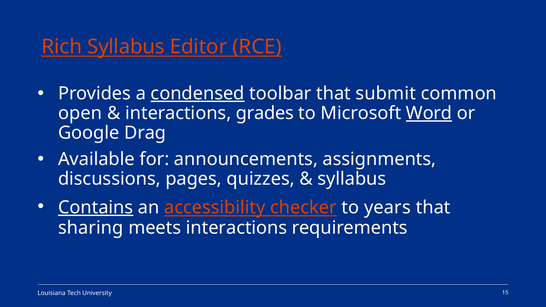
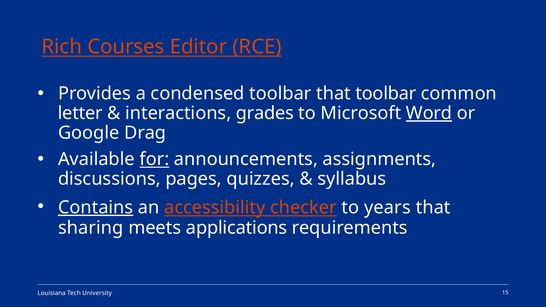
Rich Syllabus: Syllabus -> Courses
condensed underline: present -> none
that submit: submit -> toolbar
open: open -> letter
for underline: none -> present
meets interactions: interactions -> applications
